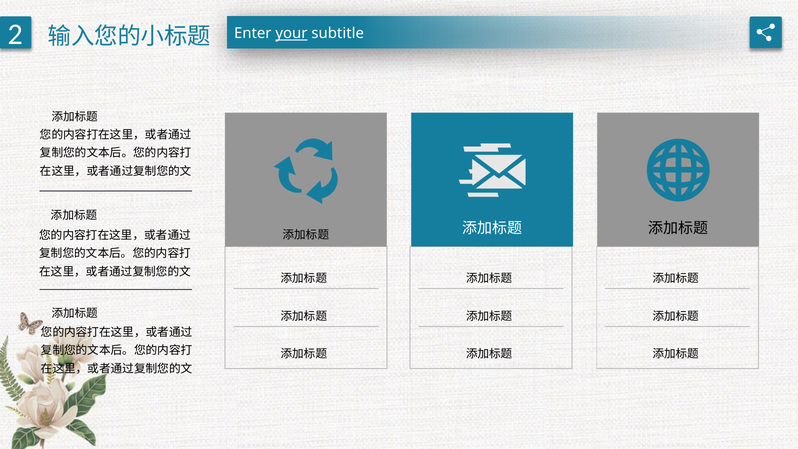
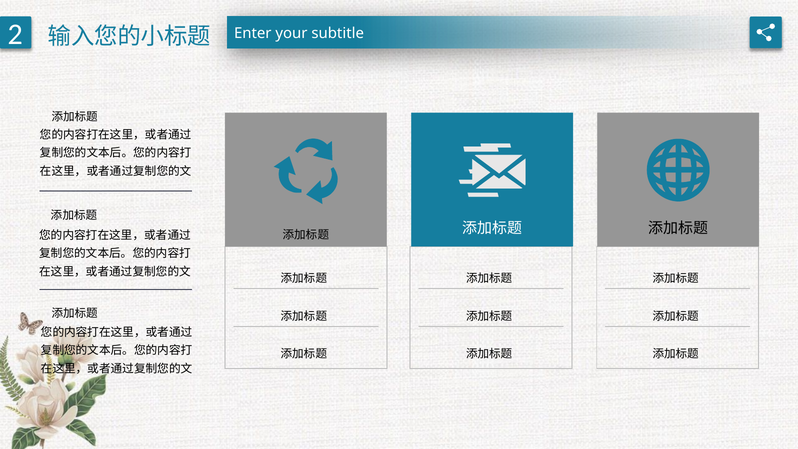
your underline: present -> none
